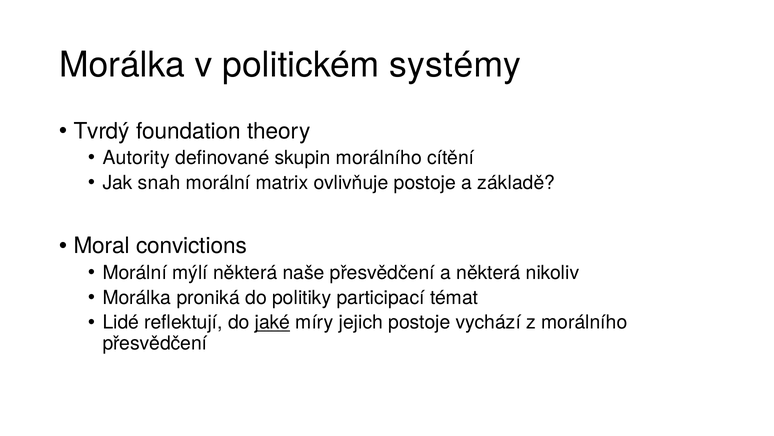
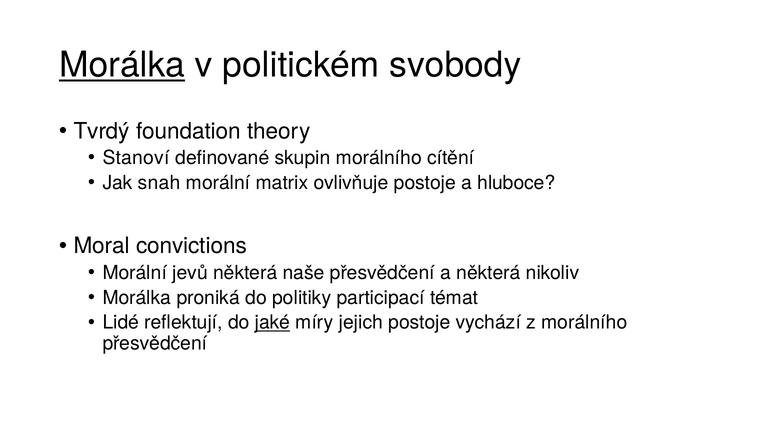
Morálka at (122, 65) underline: none -> present
systémy: systémy -> svobody
Autority: Autority -> Stanoví
základě: základě -> hluboce
mýlí: mýlí -> jevů
